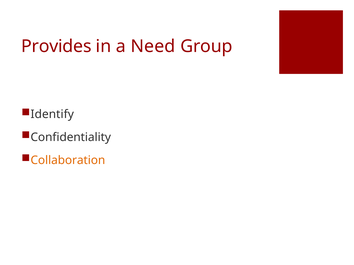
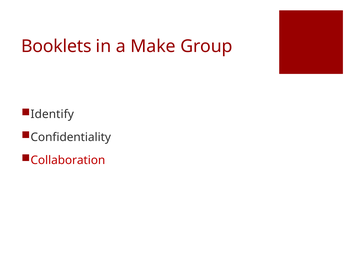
Provides: Provides -> Booklets
Need: Need -> Make
Collaboration colour: orange -> red
